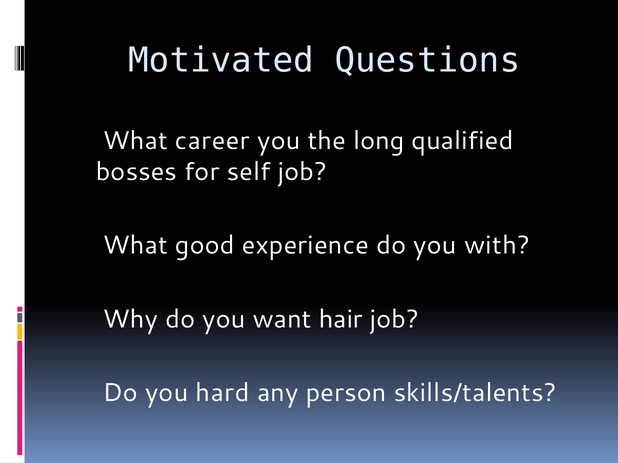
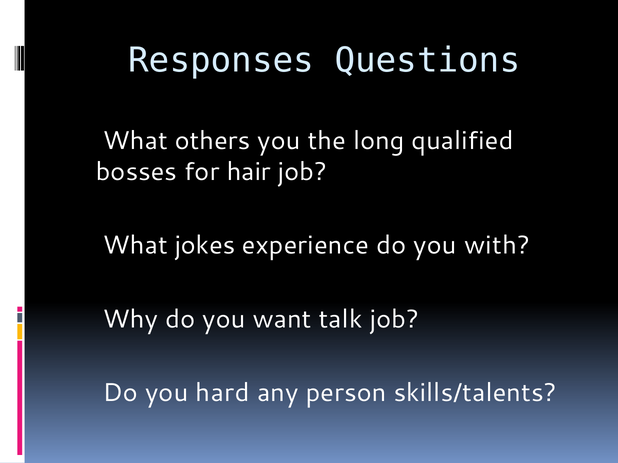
Motivated: Motivated -> Responses
career: career -> others
self: self -> hair
good: good -> jokes
hair: hair -> talk
